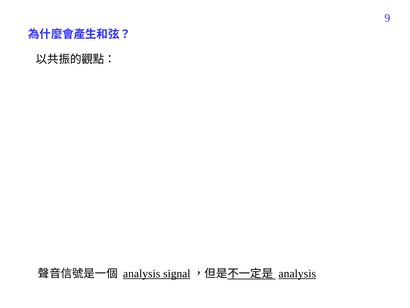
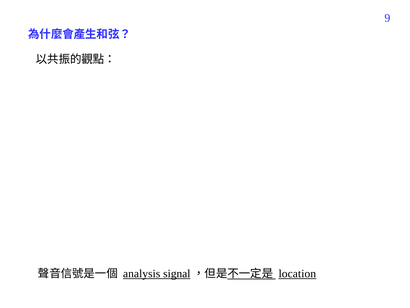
analysis at (297, 273): analysis -> location
